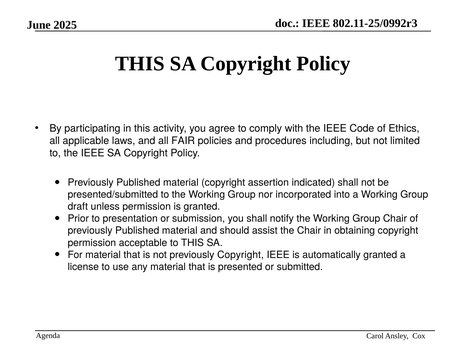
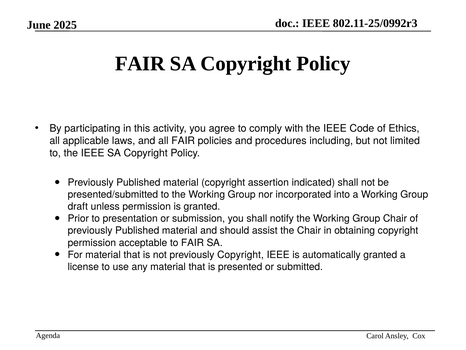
THIS at (140, 64): THIS -> FAIR
to THIS: THIS -> FAIR
